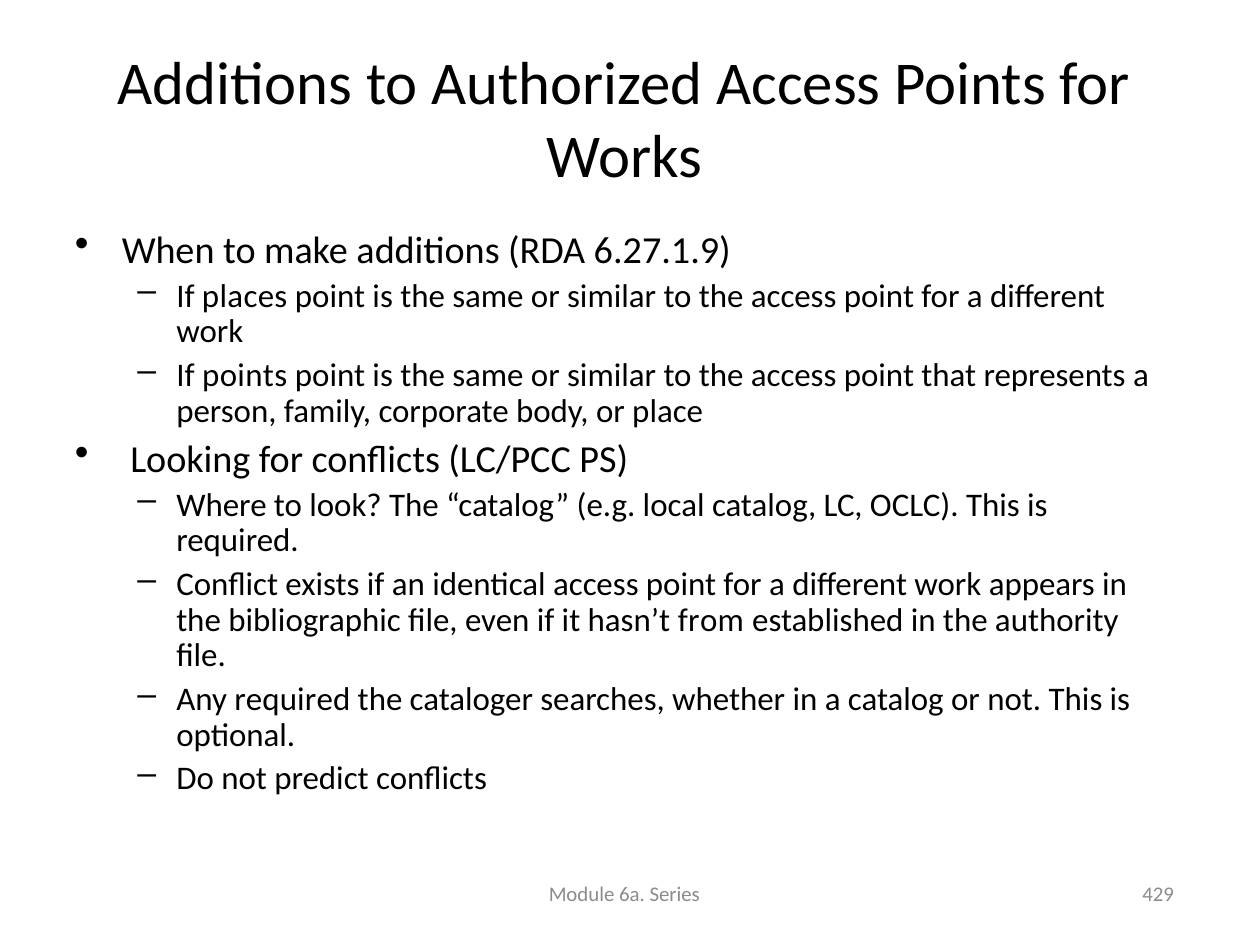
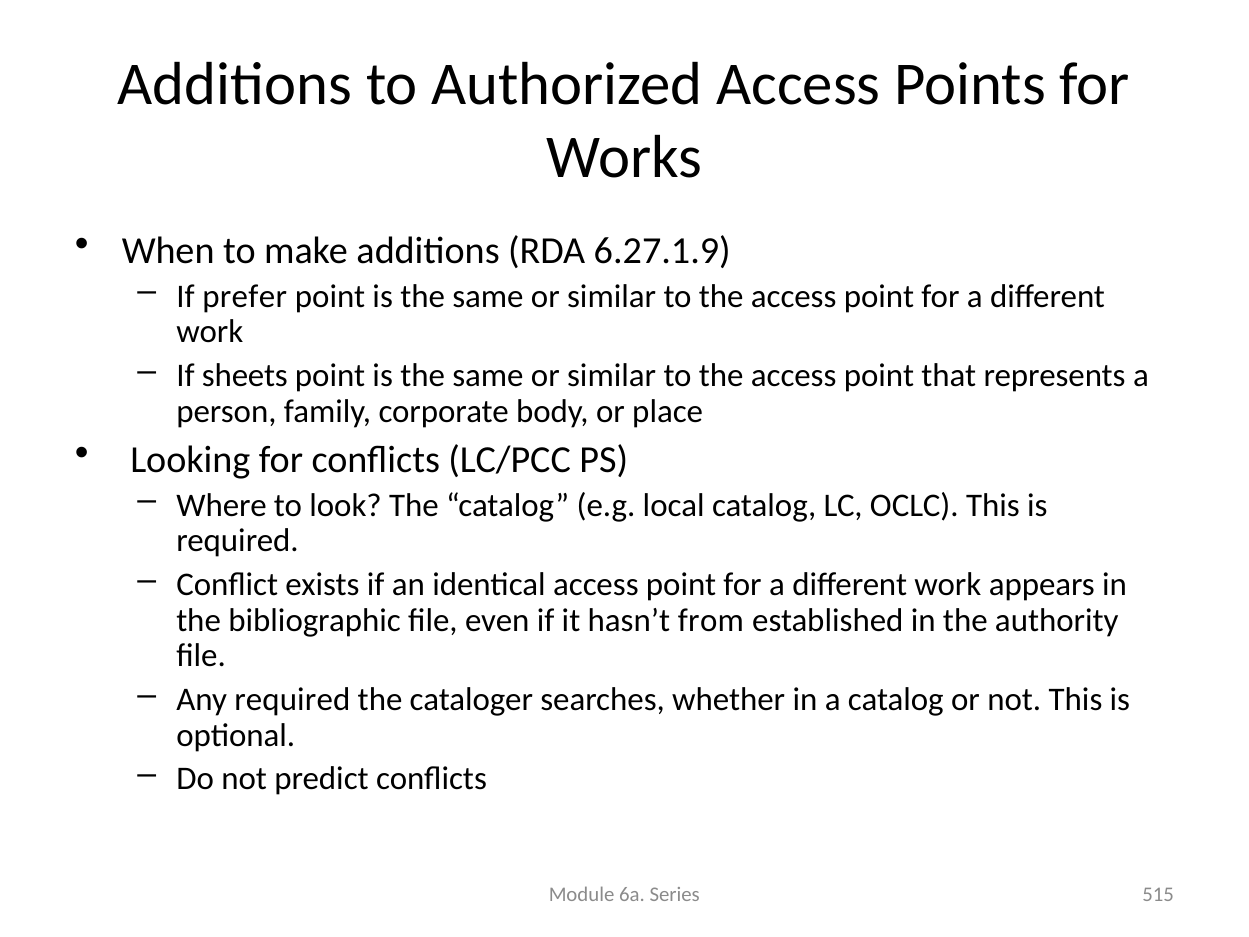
places: places -> prefer
If points: points -> sheets
429: 429 -> 515
